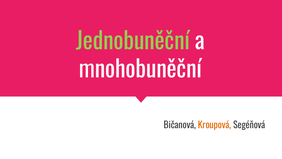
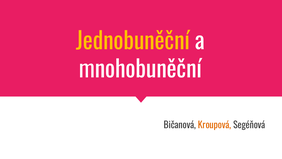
Jednobuněční colour: light green -> yellow
